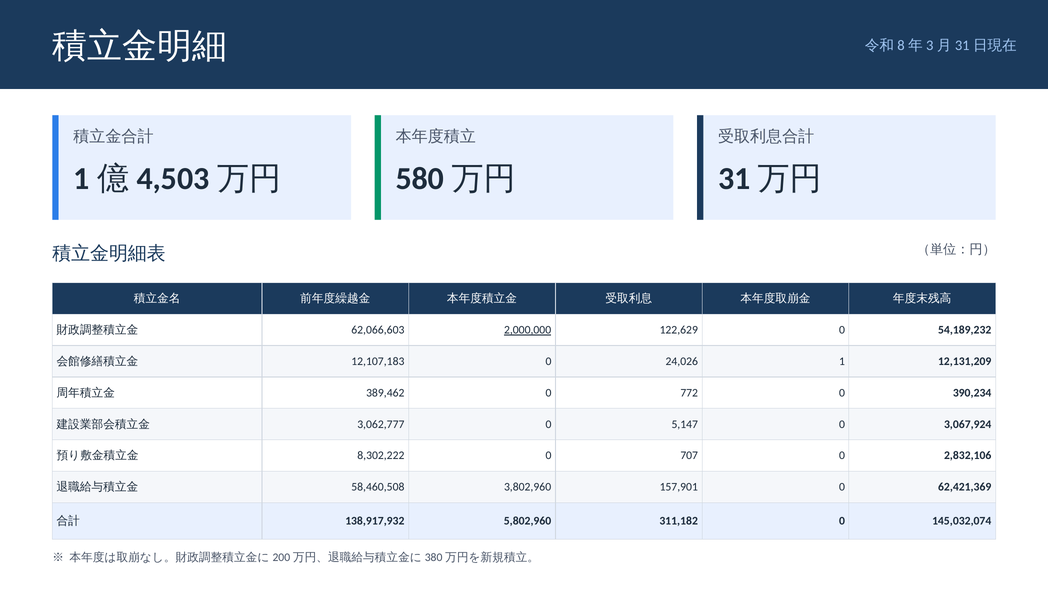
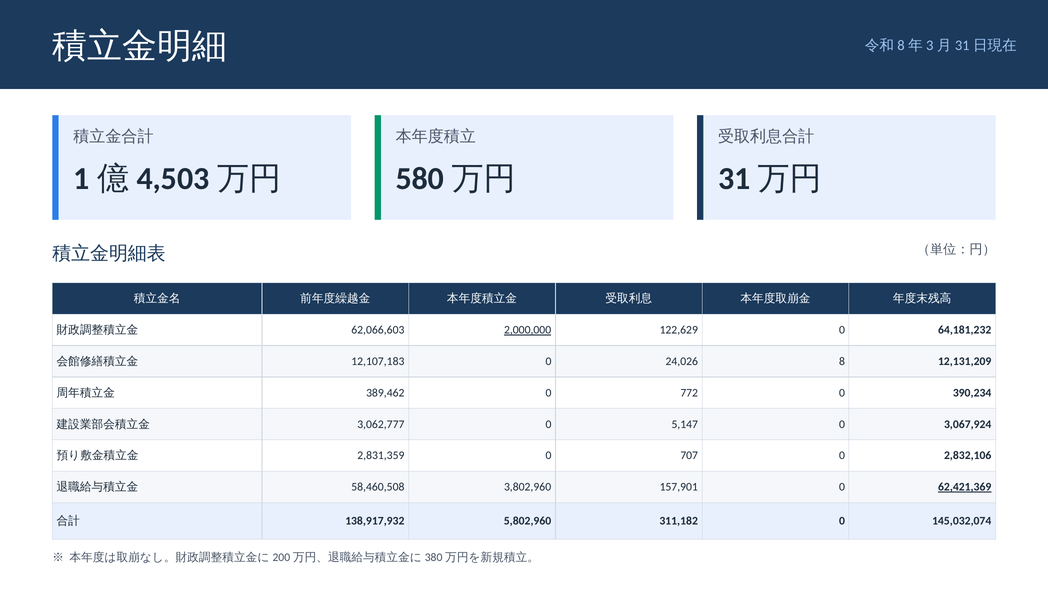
54,189,232: 54,189,232 -> 64,181,232
1: 1 -> 8
8,302,222: 8,302,222 -> 2,831,359
62,421,369 underline: none -> present
